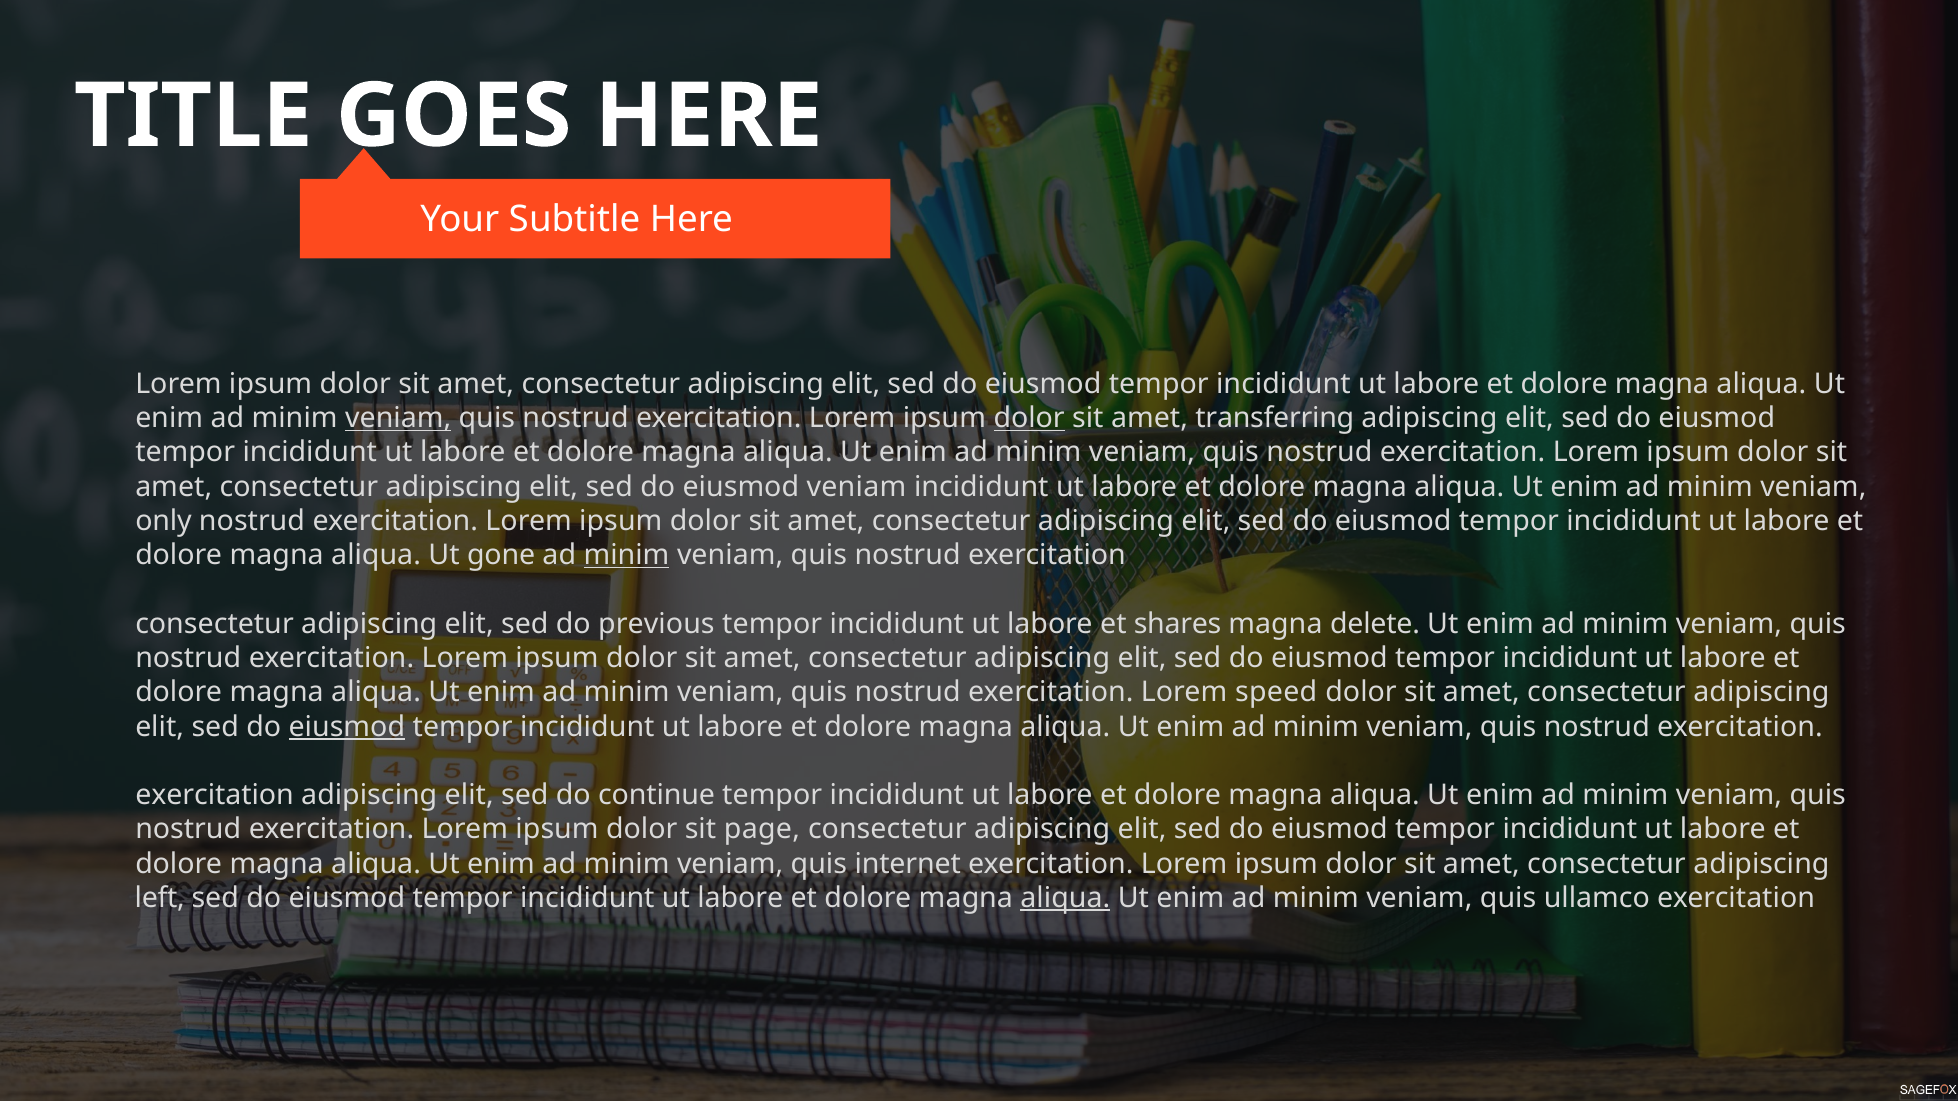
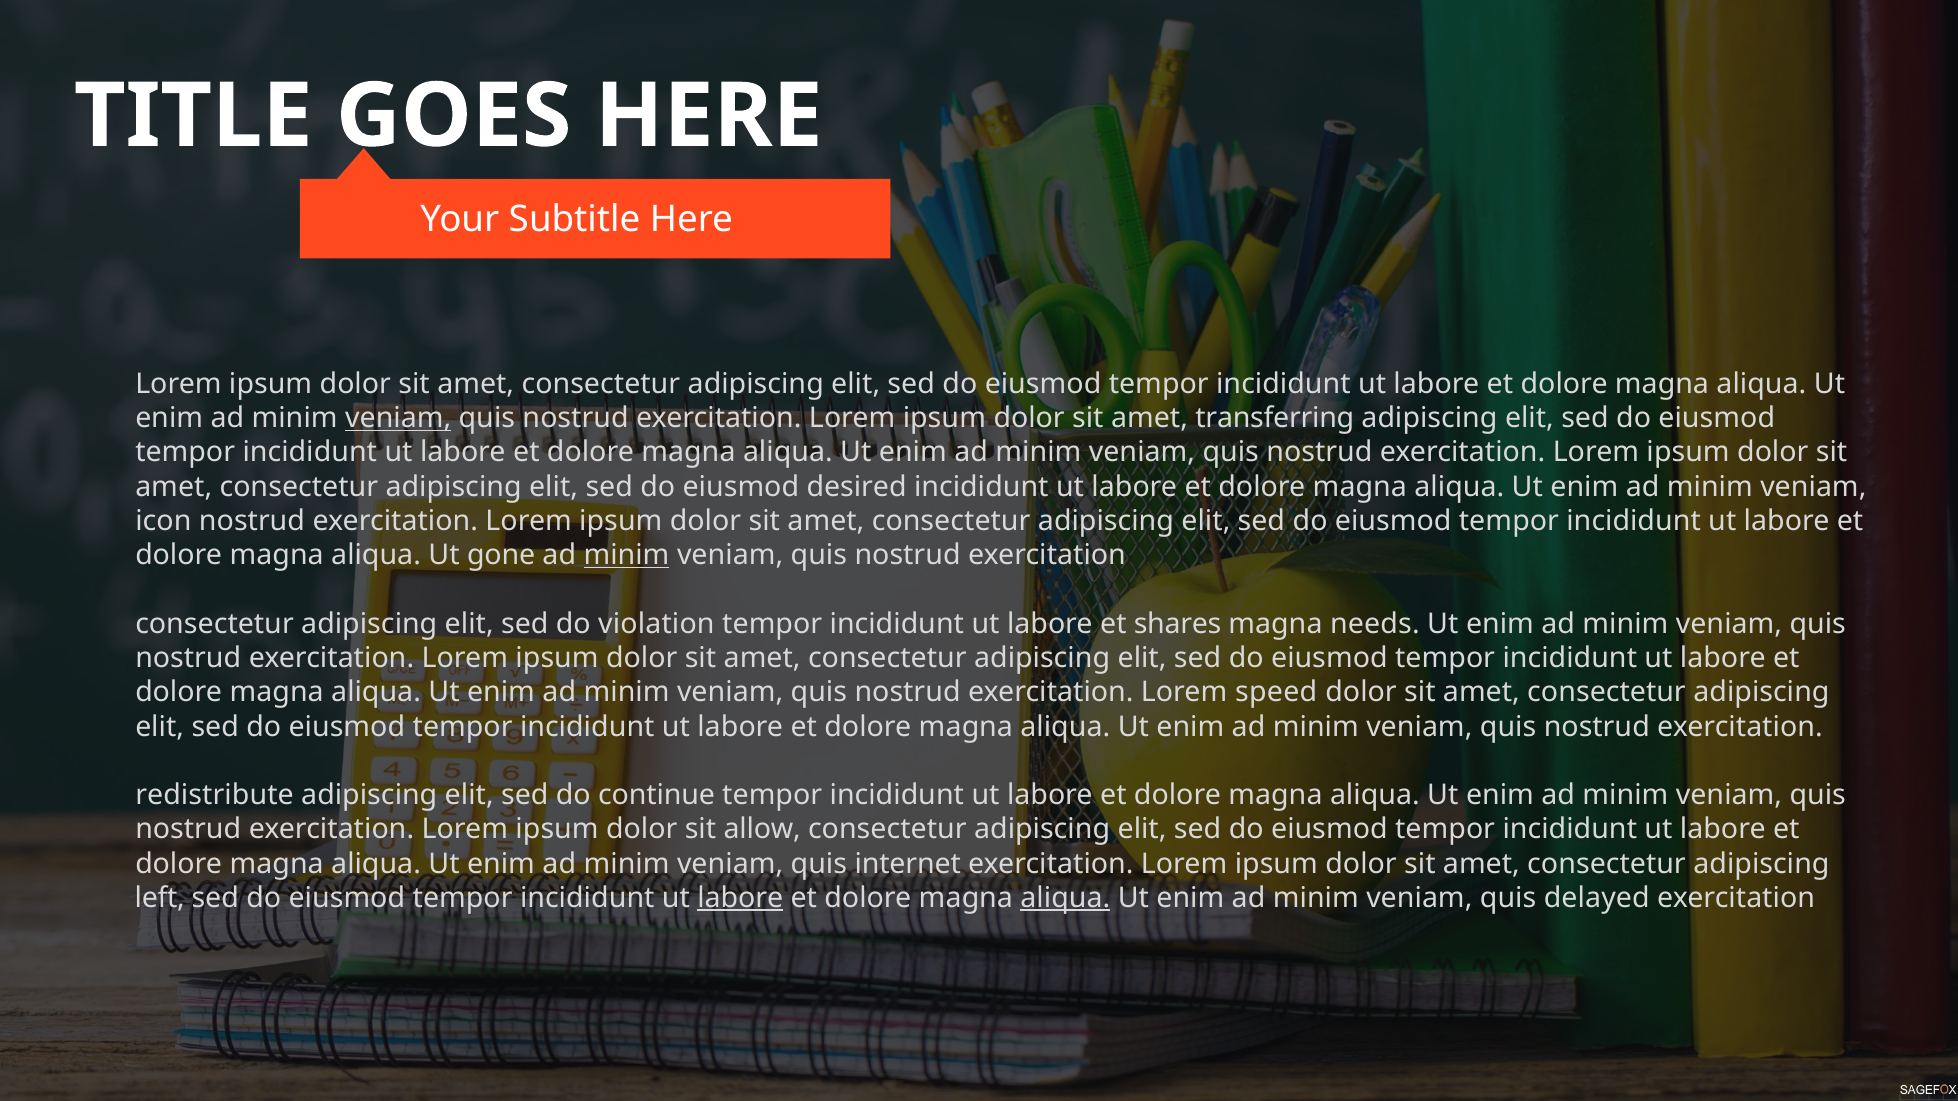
dolor at (1029, 418) underline: present -> none
eiusmod veniam: veniam -> desired
only: only -> icon
previous: previous -> violation
delete: delete -> needs
eiusmod at (347, 727) underline: present -> none
exercitation at (215, 795): exercitation -> redistribute
page: page -> allow
labore at (740, 898) underline: none -> present
ullamco: ullamco -> delayed
